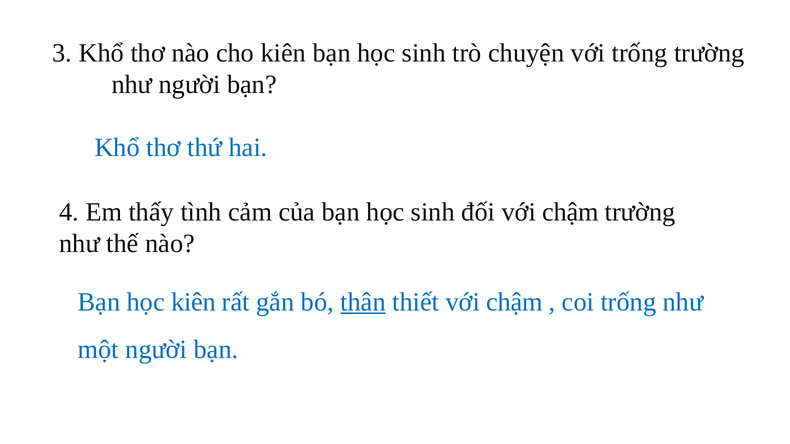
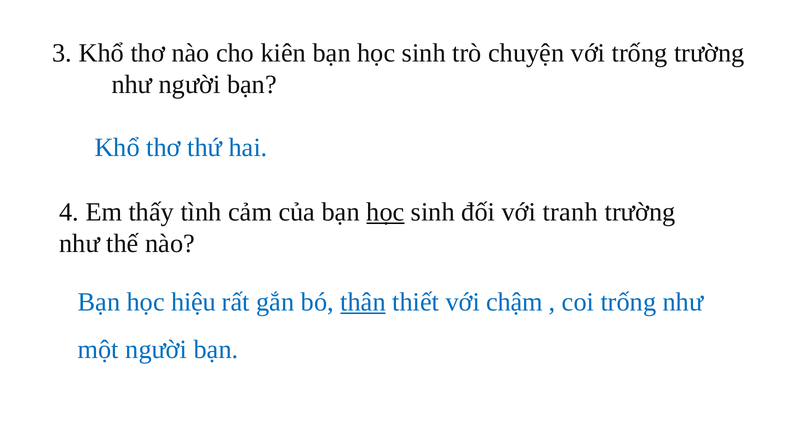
học at (385, 212) underline: none -> present
đối với chậm: chậm -> tranh
học kiên: kiên -> hiệu
